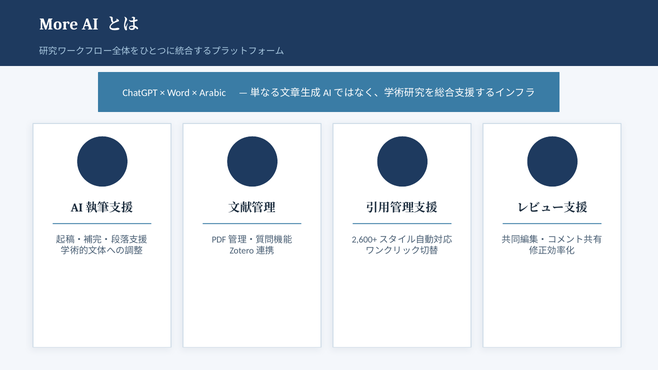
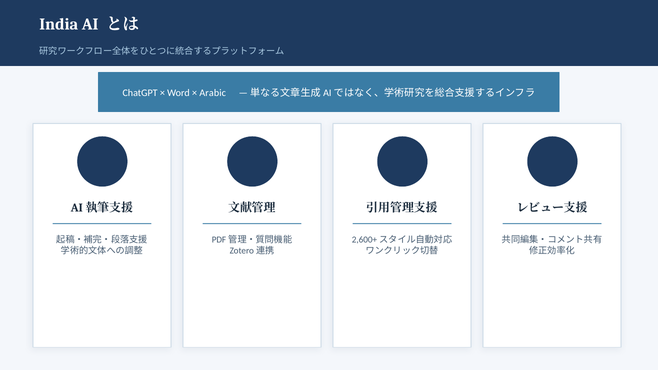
More: More -> India
